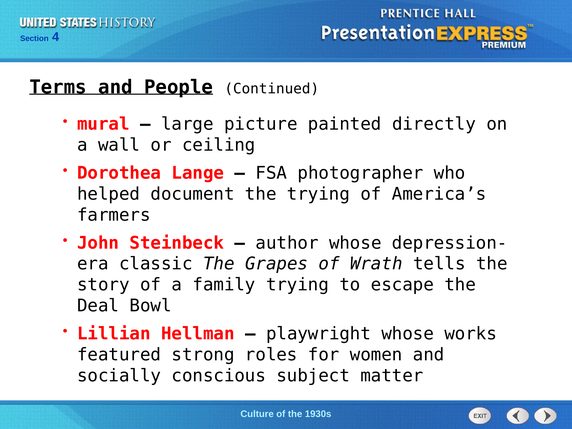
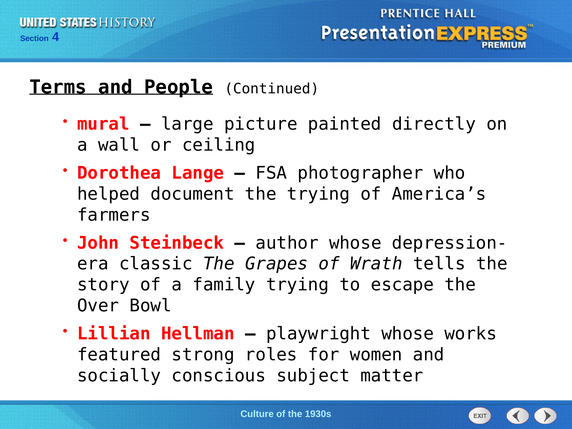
Deal: Deal -> Over
